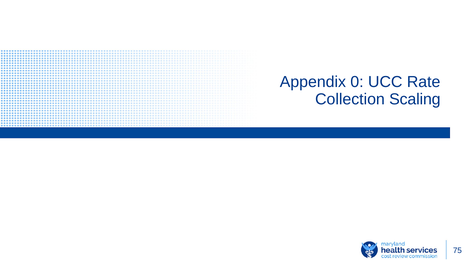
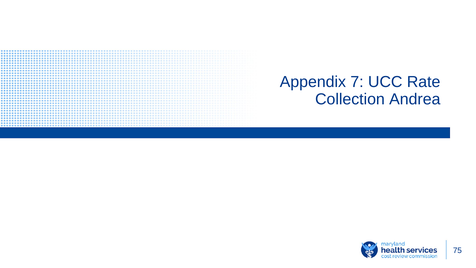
0: 0 -> 7
Scaling: Scaling -> Andrea
